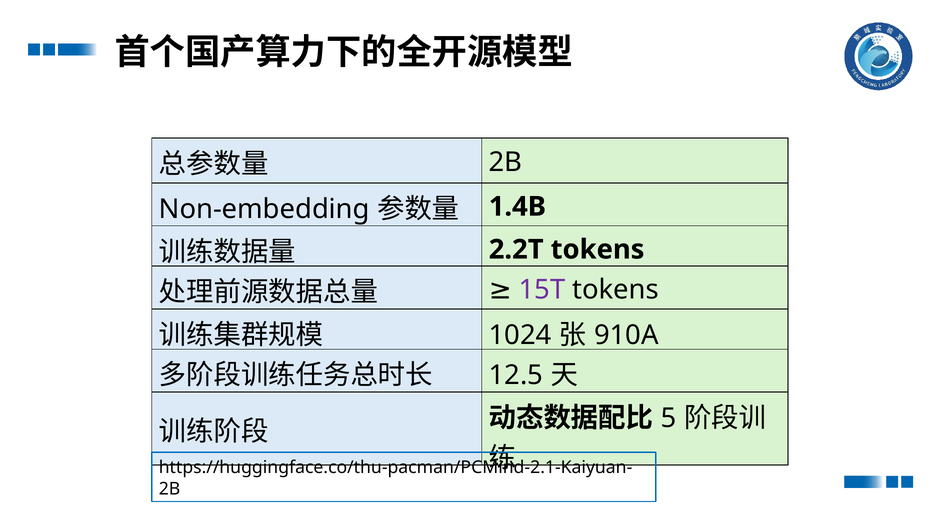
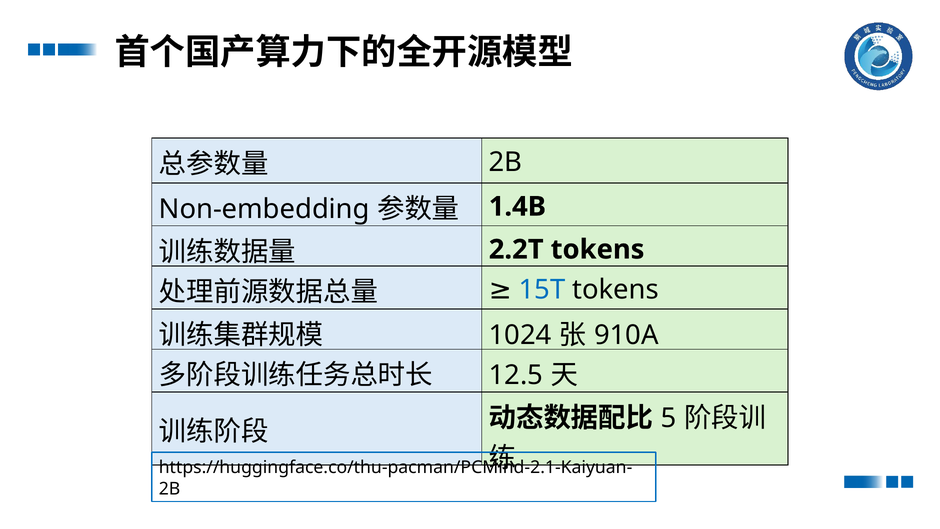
15T colour: purple -> blue
